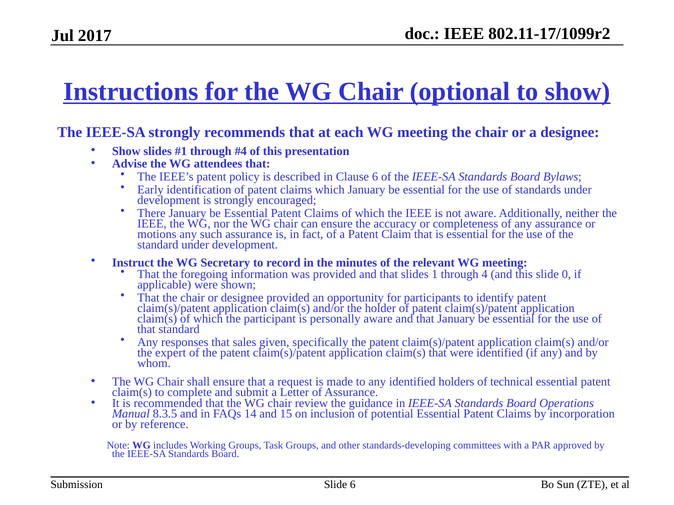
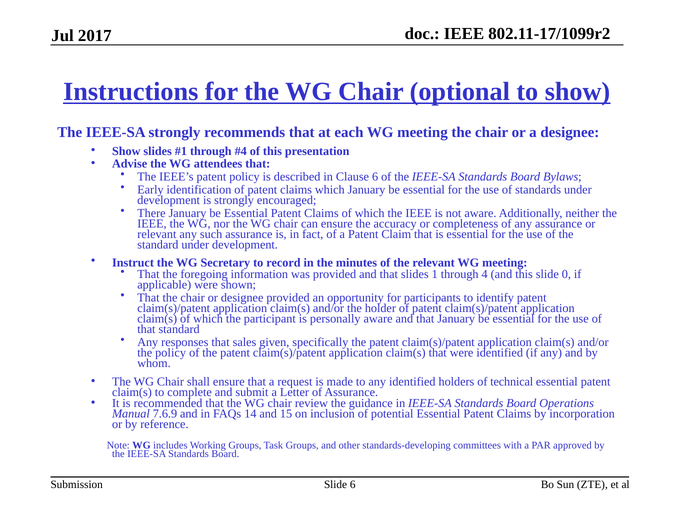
motions at (157, 234): motions -> relevant
the expert: expert -> policy
8.3.5: 8.3.5 -> 7.6.9
